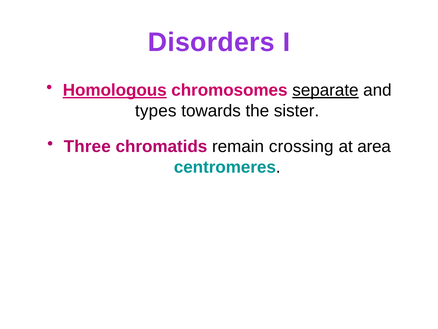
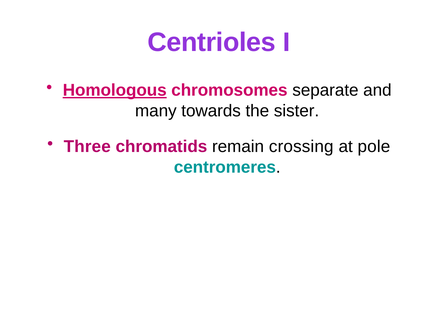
Disorders: Disorders -> Centrioles
separate underline: present -> none
types: types -> many
area: area -> pole
